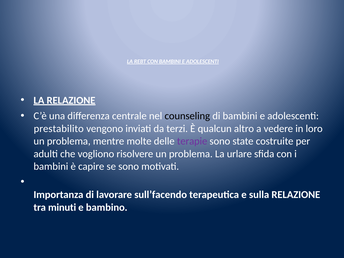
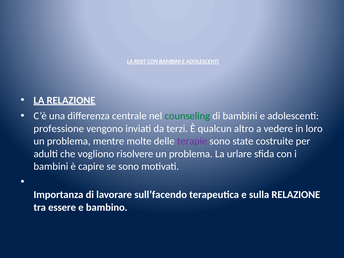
counseling colour: black -> green
prestabilito: prestabilito -> professione
minuti: minuti -> essere
